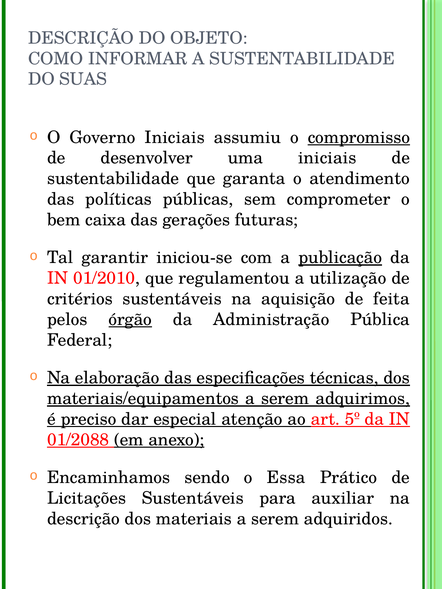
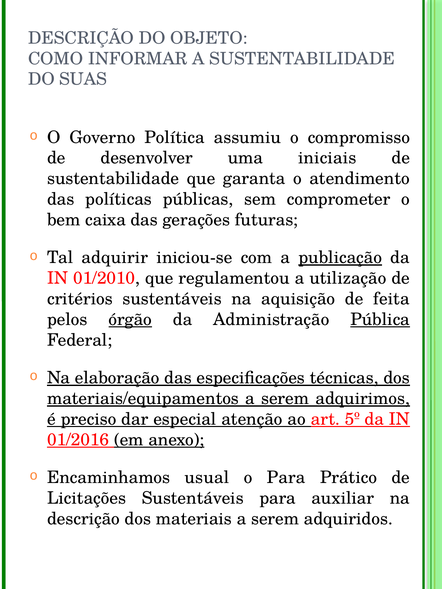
Governo Iniciais: Iniciais -> Política
compromisso underline: present -> none
garantir: garantir -> adquirir
Pública underline: none -> present
01/2088: 01/2088 -> 01/2016
sendo: sendo -> usual
o Essa: Essa -> Para
